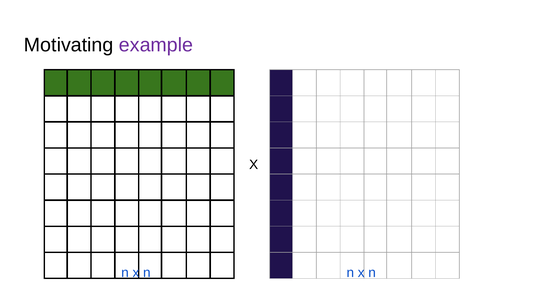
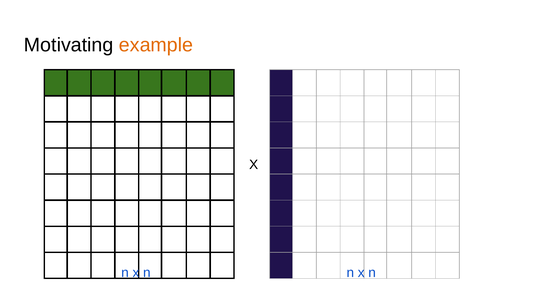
example colour: purple -> orange
